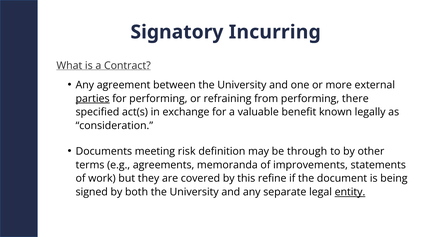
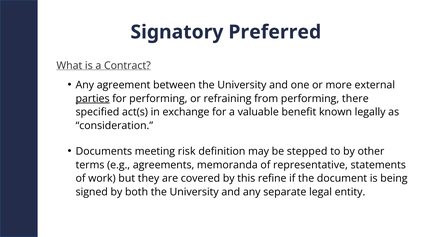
Incurring: Incurring -> Preferred
through: through -> stepped
improvements: improvements -> representative
entity underline: present -> none
